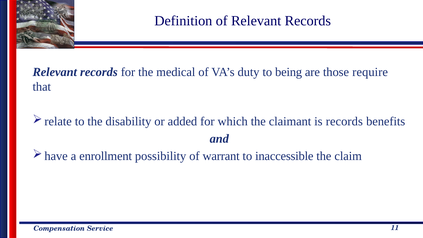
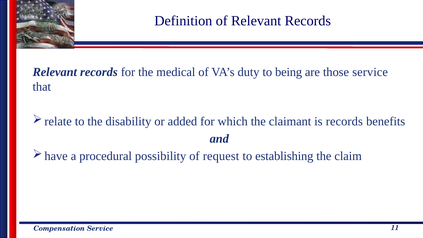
those require: require -> service
enrollment: enrollment -> procedural
warrant: warrant -> request
inaccessible: inaccessible -> establishing
